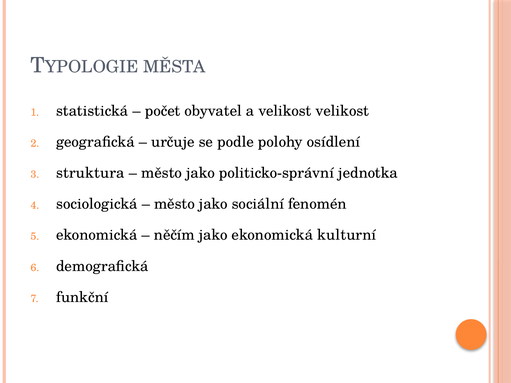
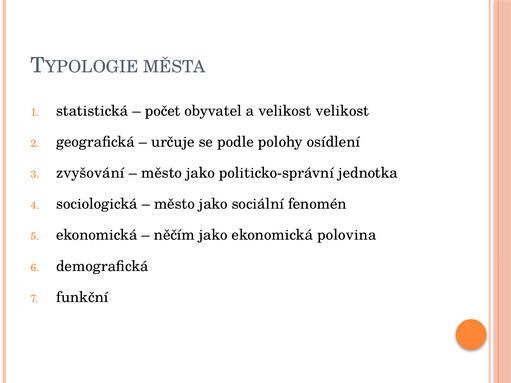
struktura: struktura -> zvyšování
kulturní: kulturní -> polovina
